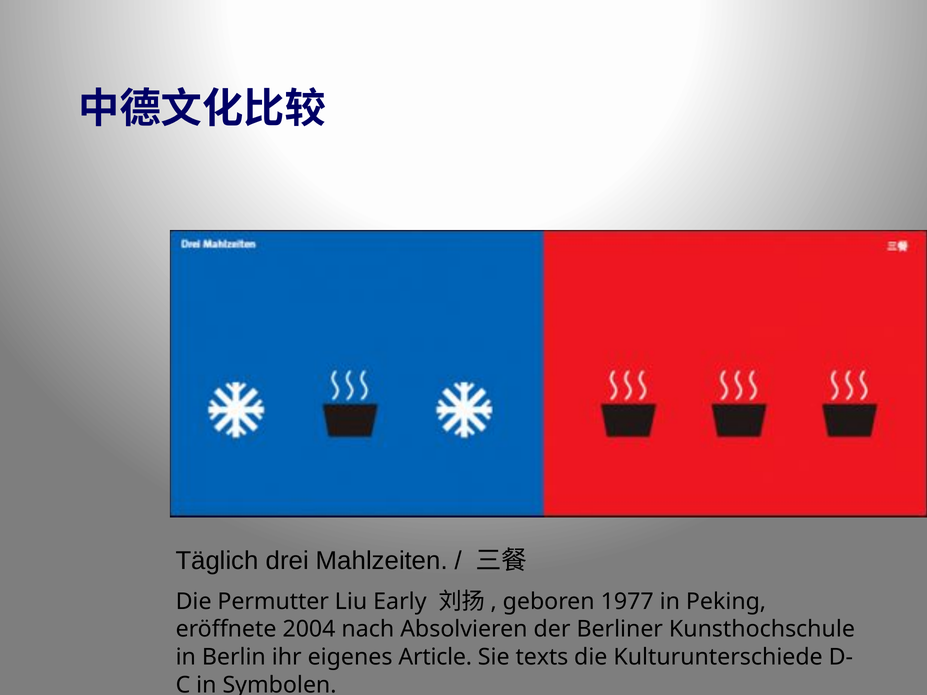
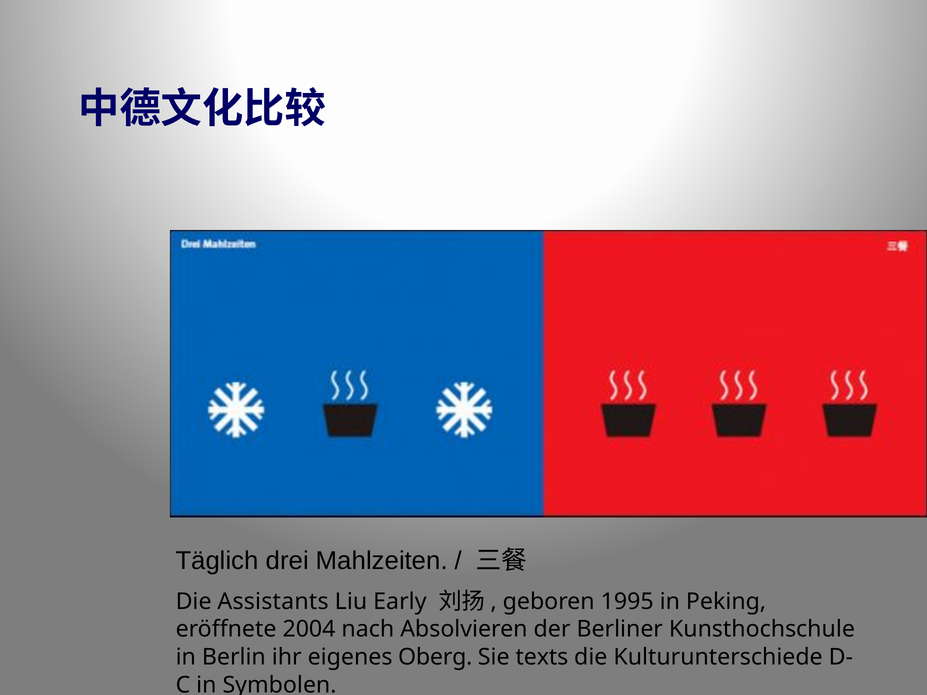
Permutter: Permutter -> Assistants
1977: 1977 -> 1995
Article: Article -> Oberg
